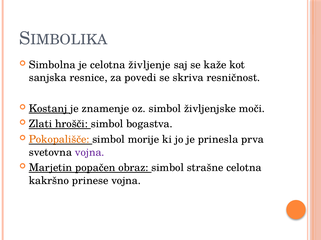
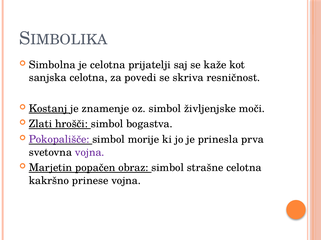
življenje: življenje -> prijatelji
sanjska resnice: resnice -> celotna
Pokopališče colour: orange -> purple
